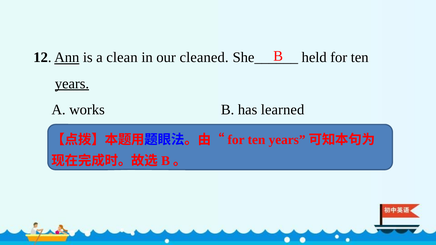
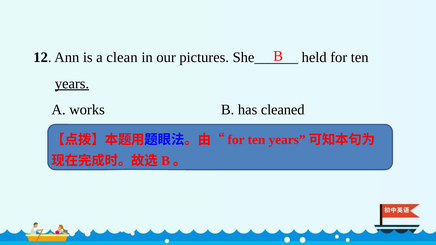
Ann underline: present -> none
cleaned: cleaned -> pictures
learned: learned -> cleaned
